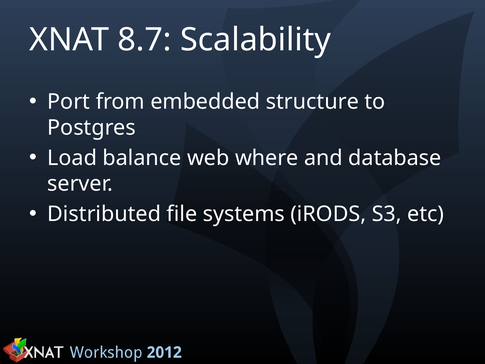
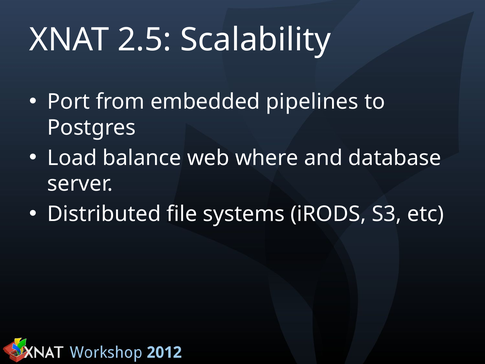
8.7: 8.7 -> 2.5
structure: structure -> pipelines
